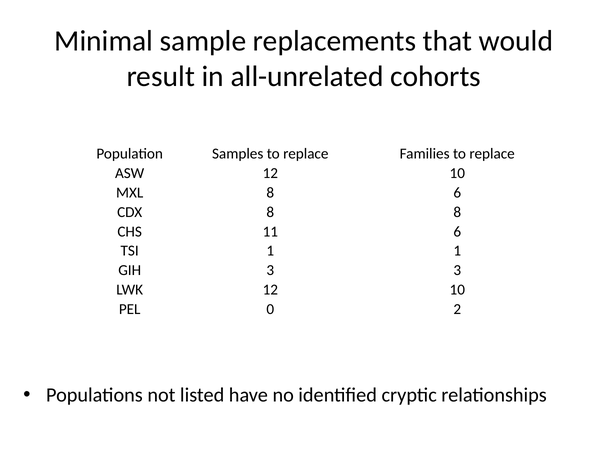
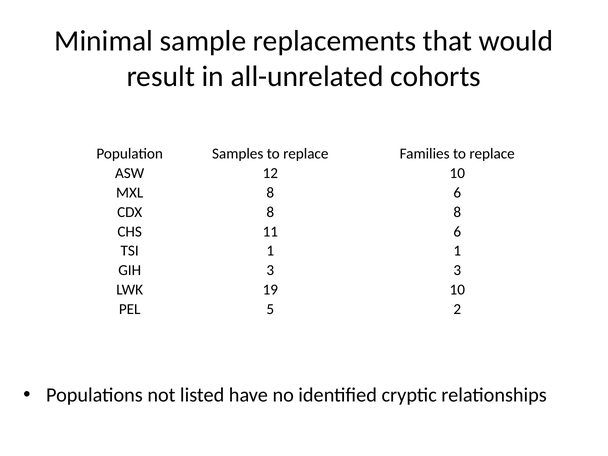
LWK 12: 12 -> 19
0: 0 -> 5
